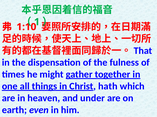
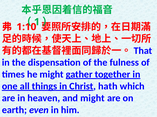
and under: under -> might
